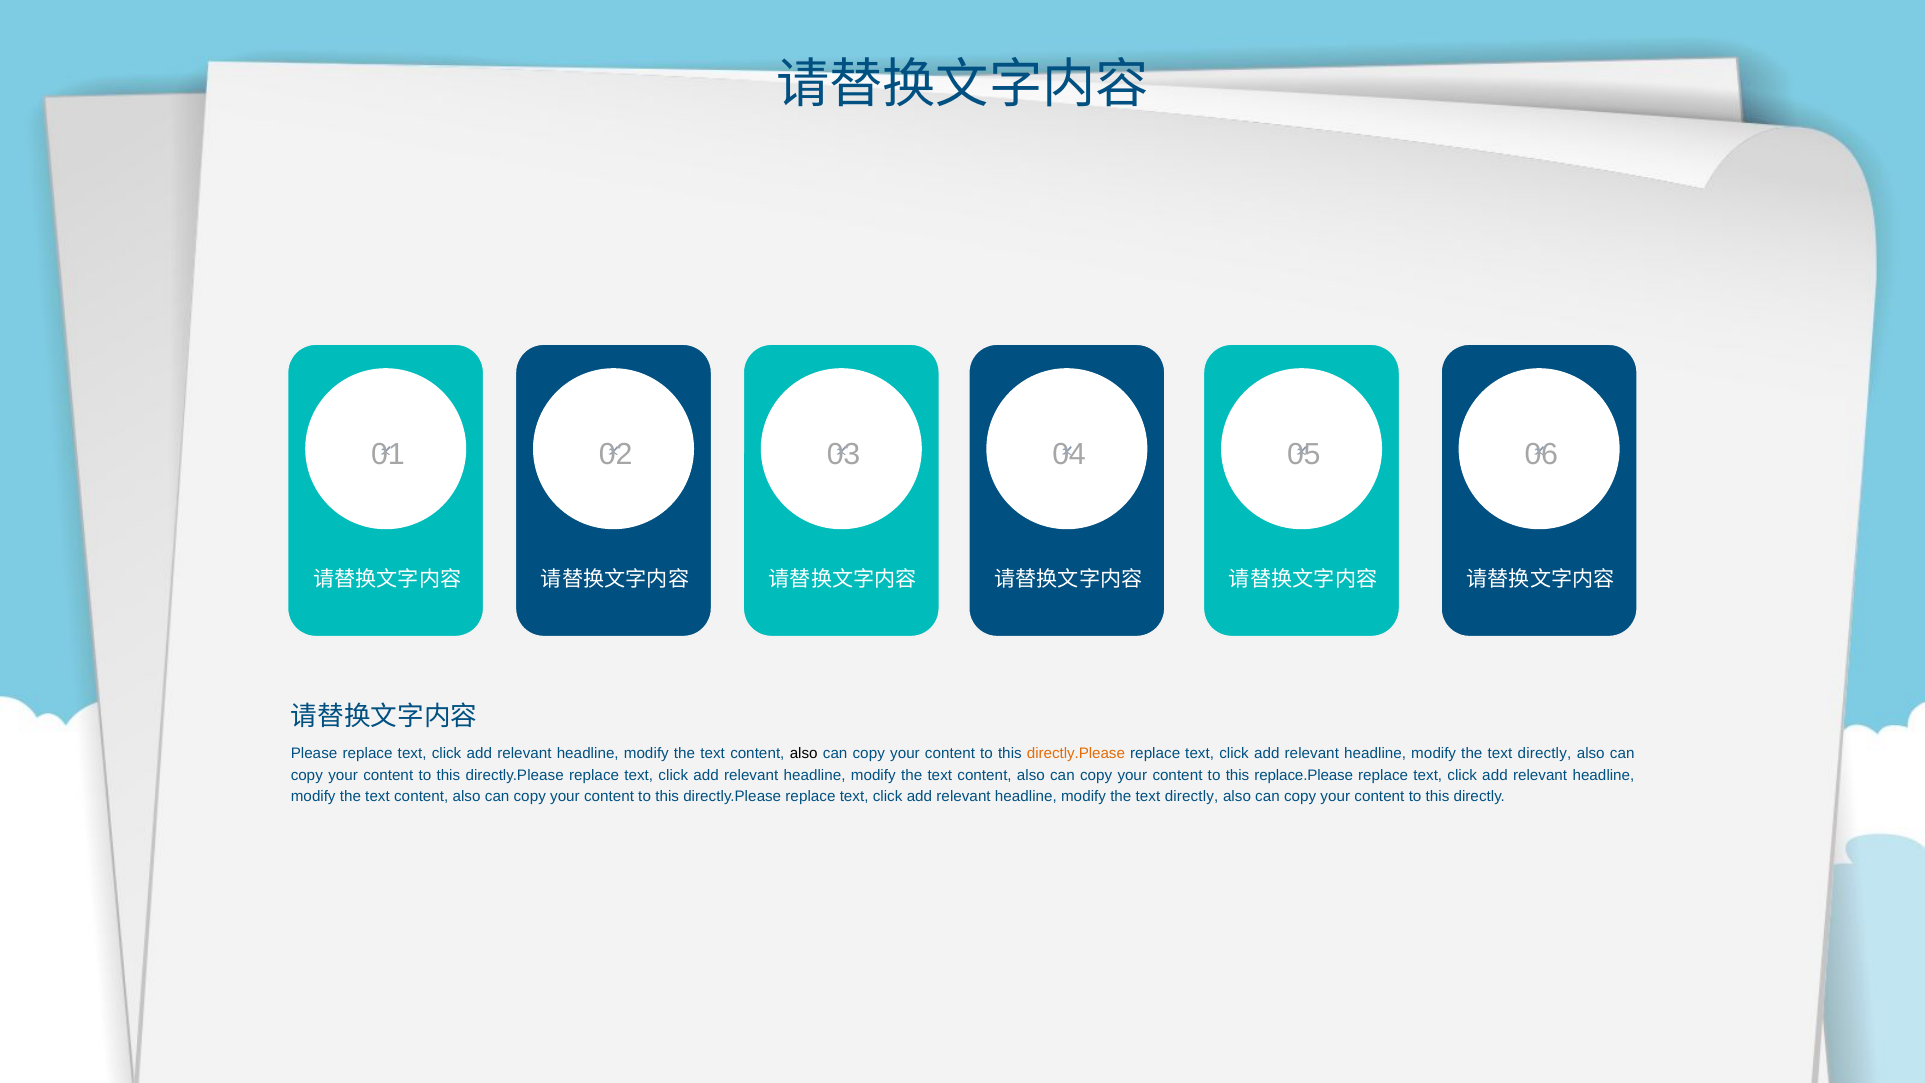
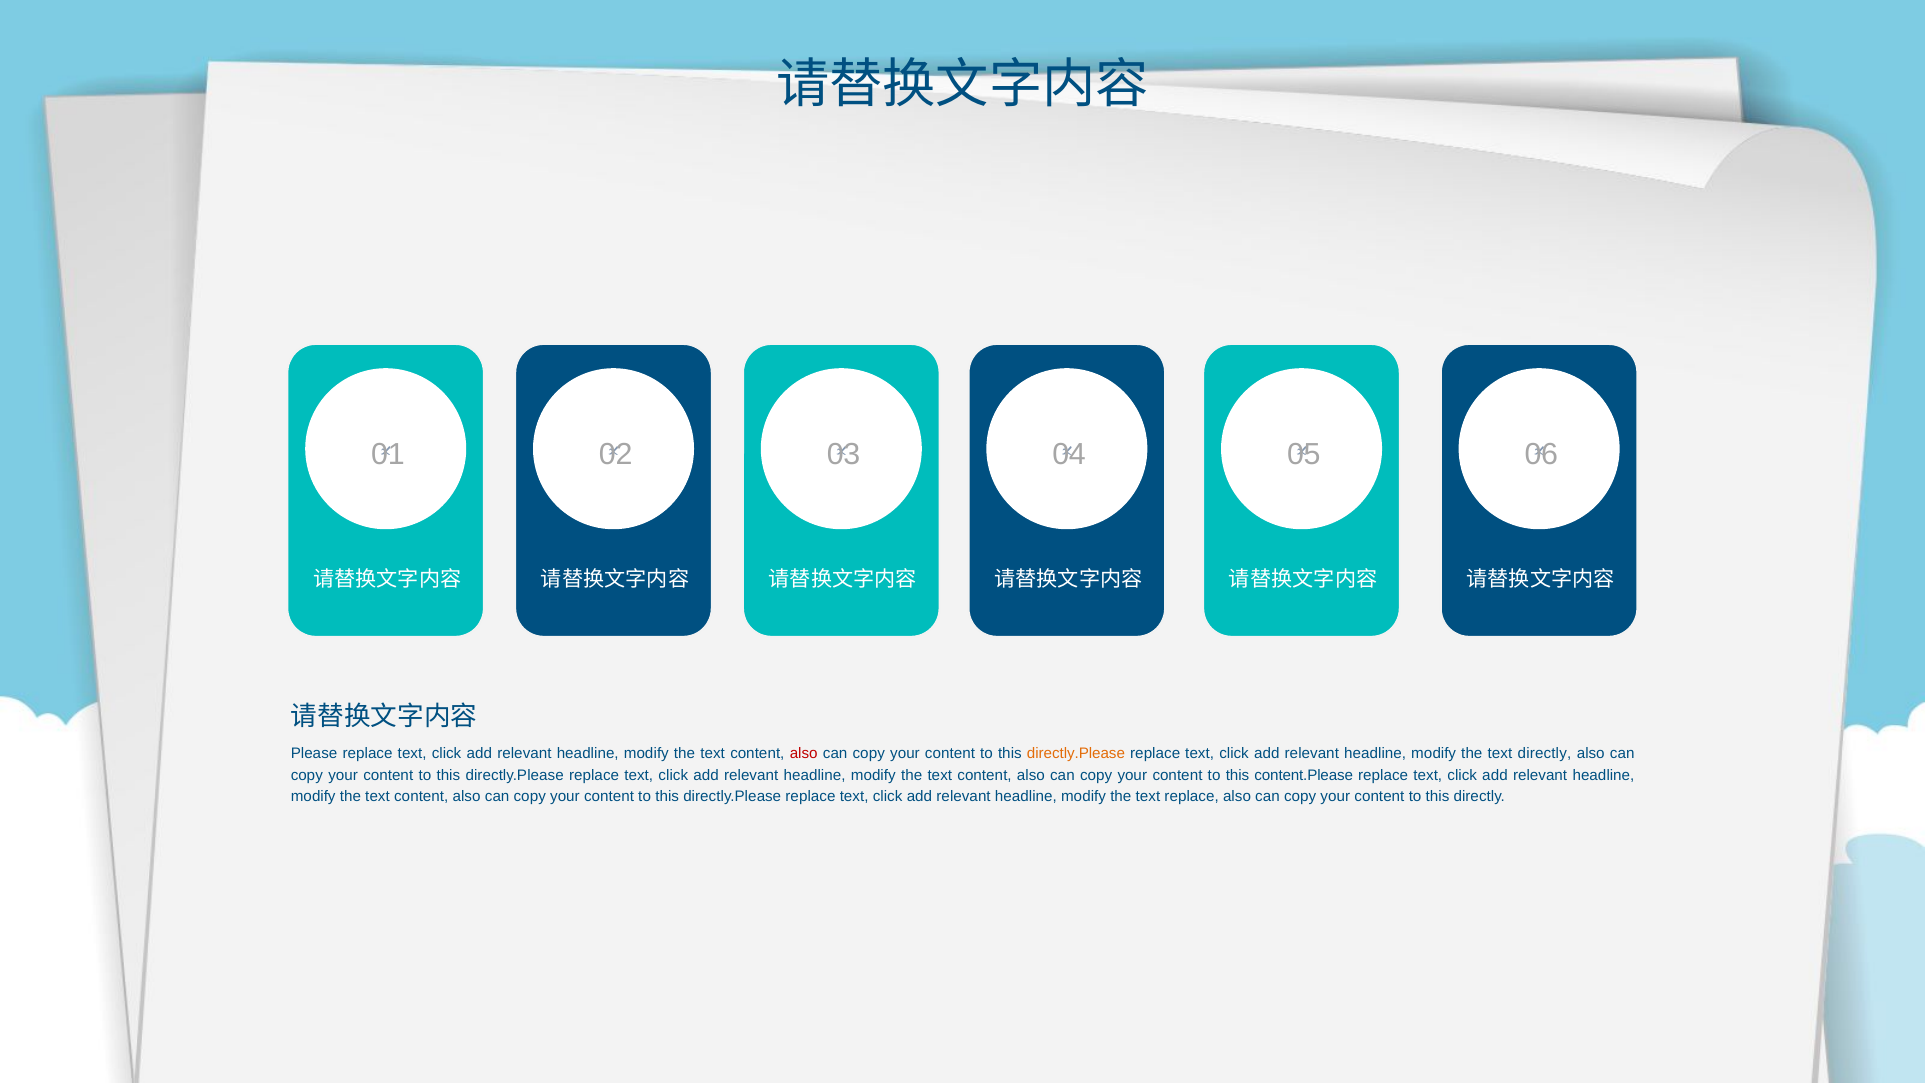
also at (804, 753) colour: black -> red
replace.Please: replace.Please -> content.Please
directly at (1192, 797): directly -> replace
